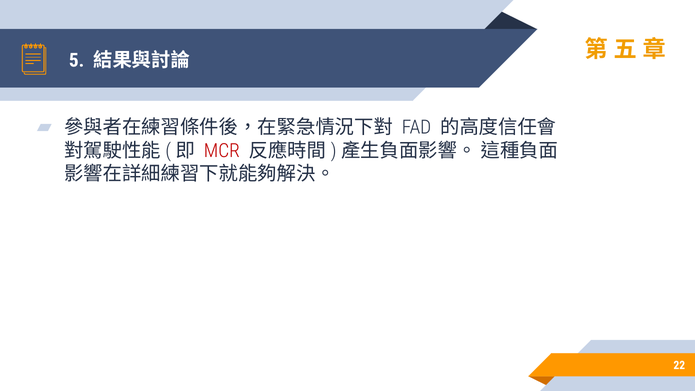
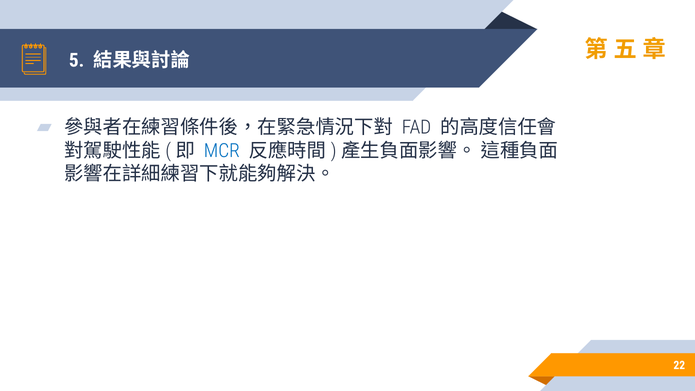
MCR colour: red -> blue
